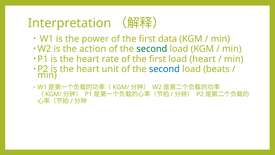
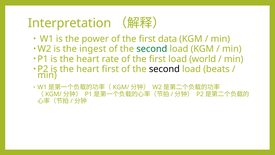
action: action -> ingest
load heart: heart -> world
heart unit: unit -> first
second at (164, 69) colour: blue -> black
